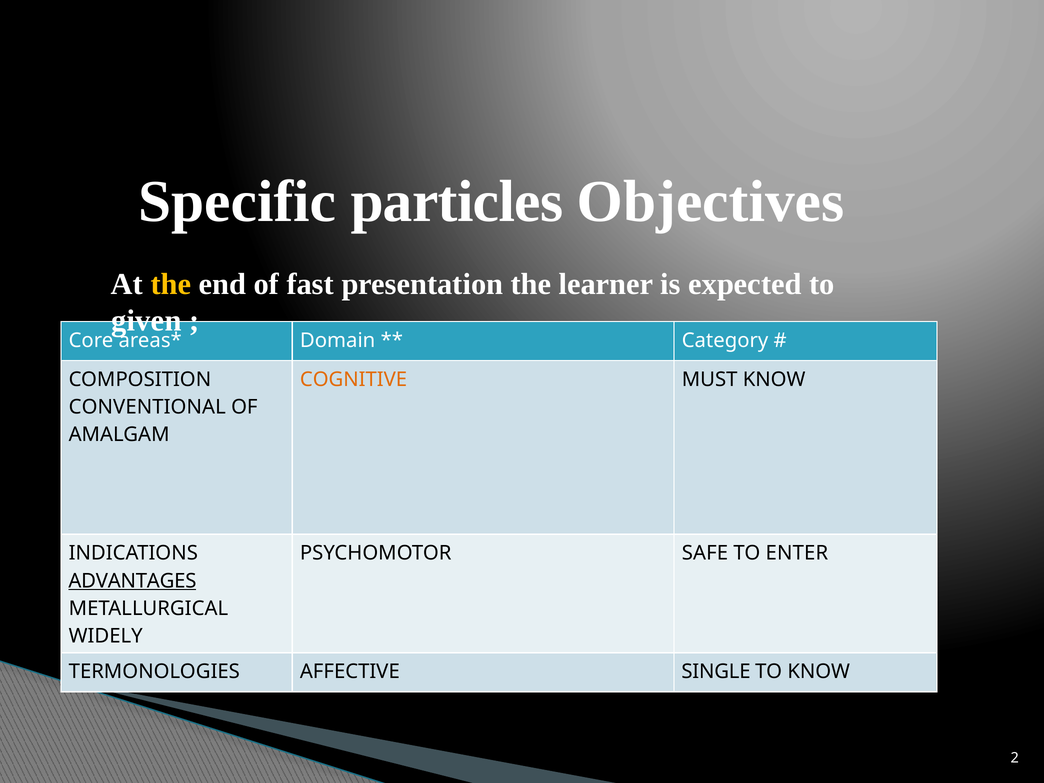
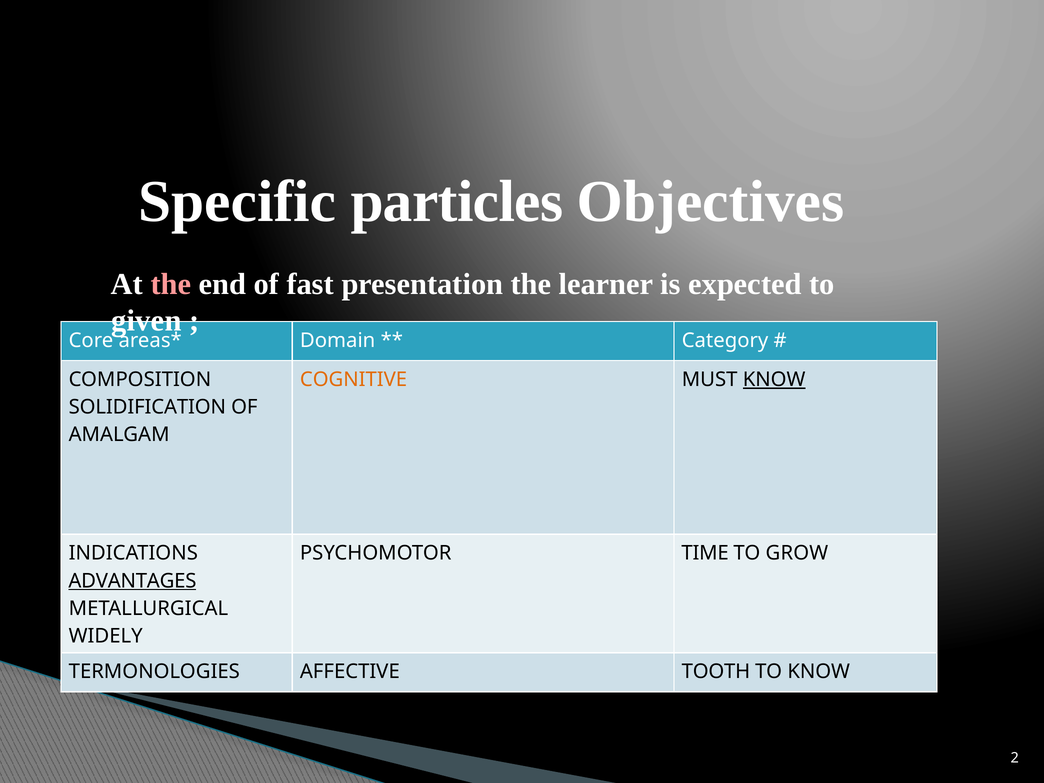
the at (171, 284) colour: yellow -> pink
KNOW at (774, 379) underline: none -> present
CONVENTIONAL: CONVENTIONAL -> SOLIDIFICATION
SAFE: SAFE -> TIME
ENTER: ENTER -> GROW
SINGLE: SINGLE -> TOOTH
